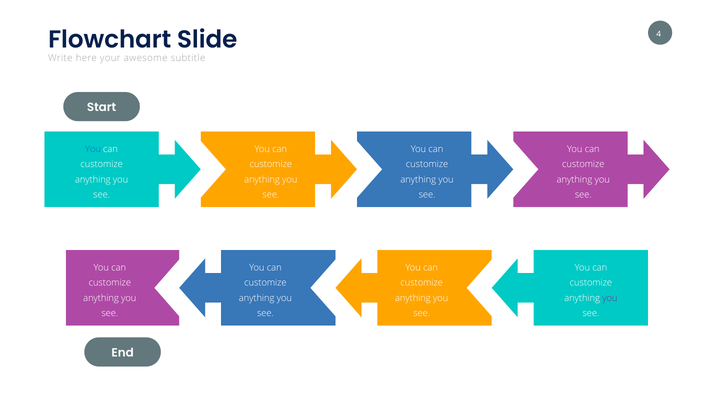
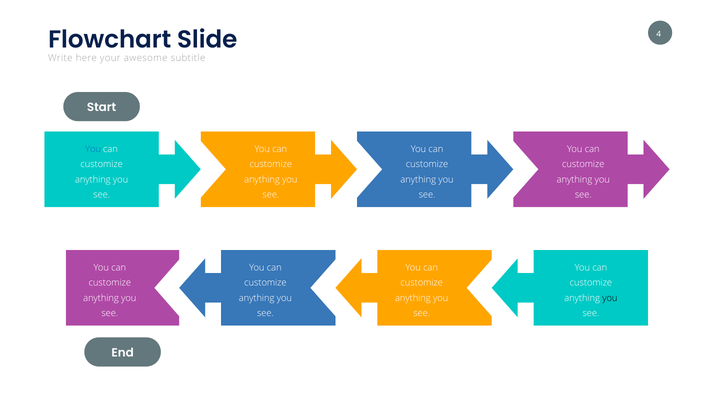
you at (610, 298) colour: purple -> black
